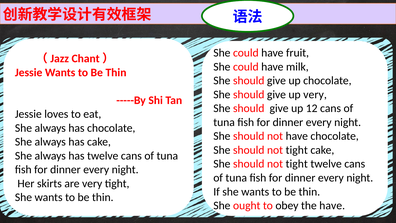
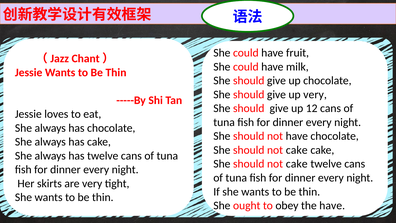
tight at (297, 150): tight -> cake
tight at (297, 164): tight -> cake
